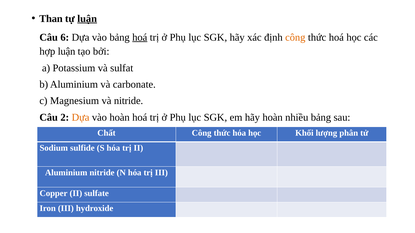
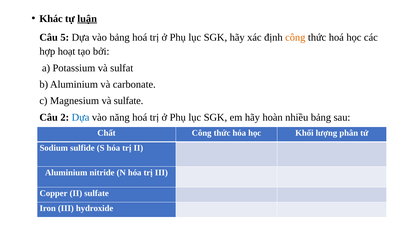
Than: Than -> Khác
6: 6 -> 5
hoá at (140, 37) underline: present -> none
hợp luận: luận -> hoạt
và nitride: nitride -> sulfate
Dựa at (81, 118) colour: orange -> blue
vào hoàn: hoàn -> năng
